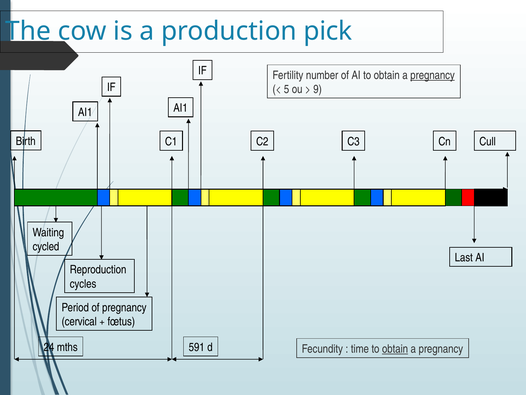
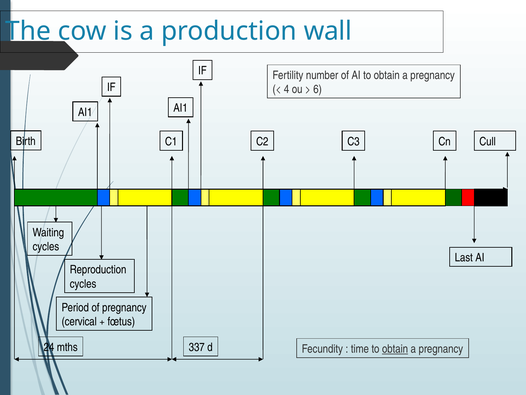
pick: pick -> wall
pregnancy at (433, 75) underline: present -> none
5: 5 -> 4
9: 9 -> 6
cycled at (46, 246): cycled -> cycles
591: 591 -> 337
